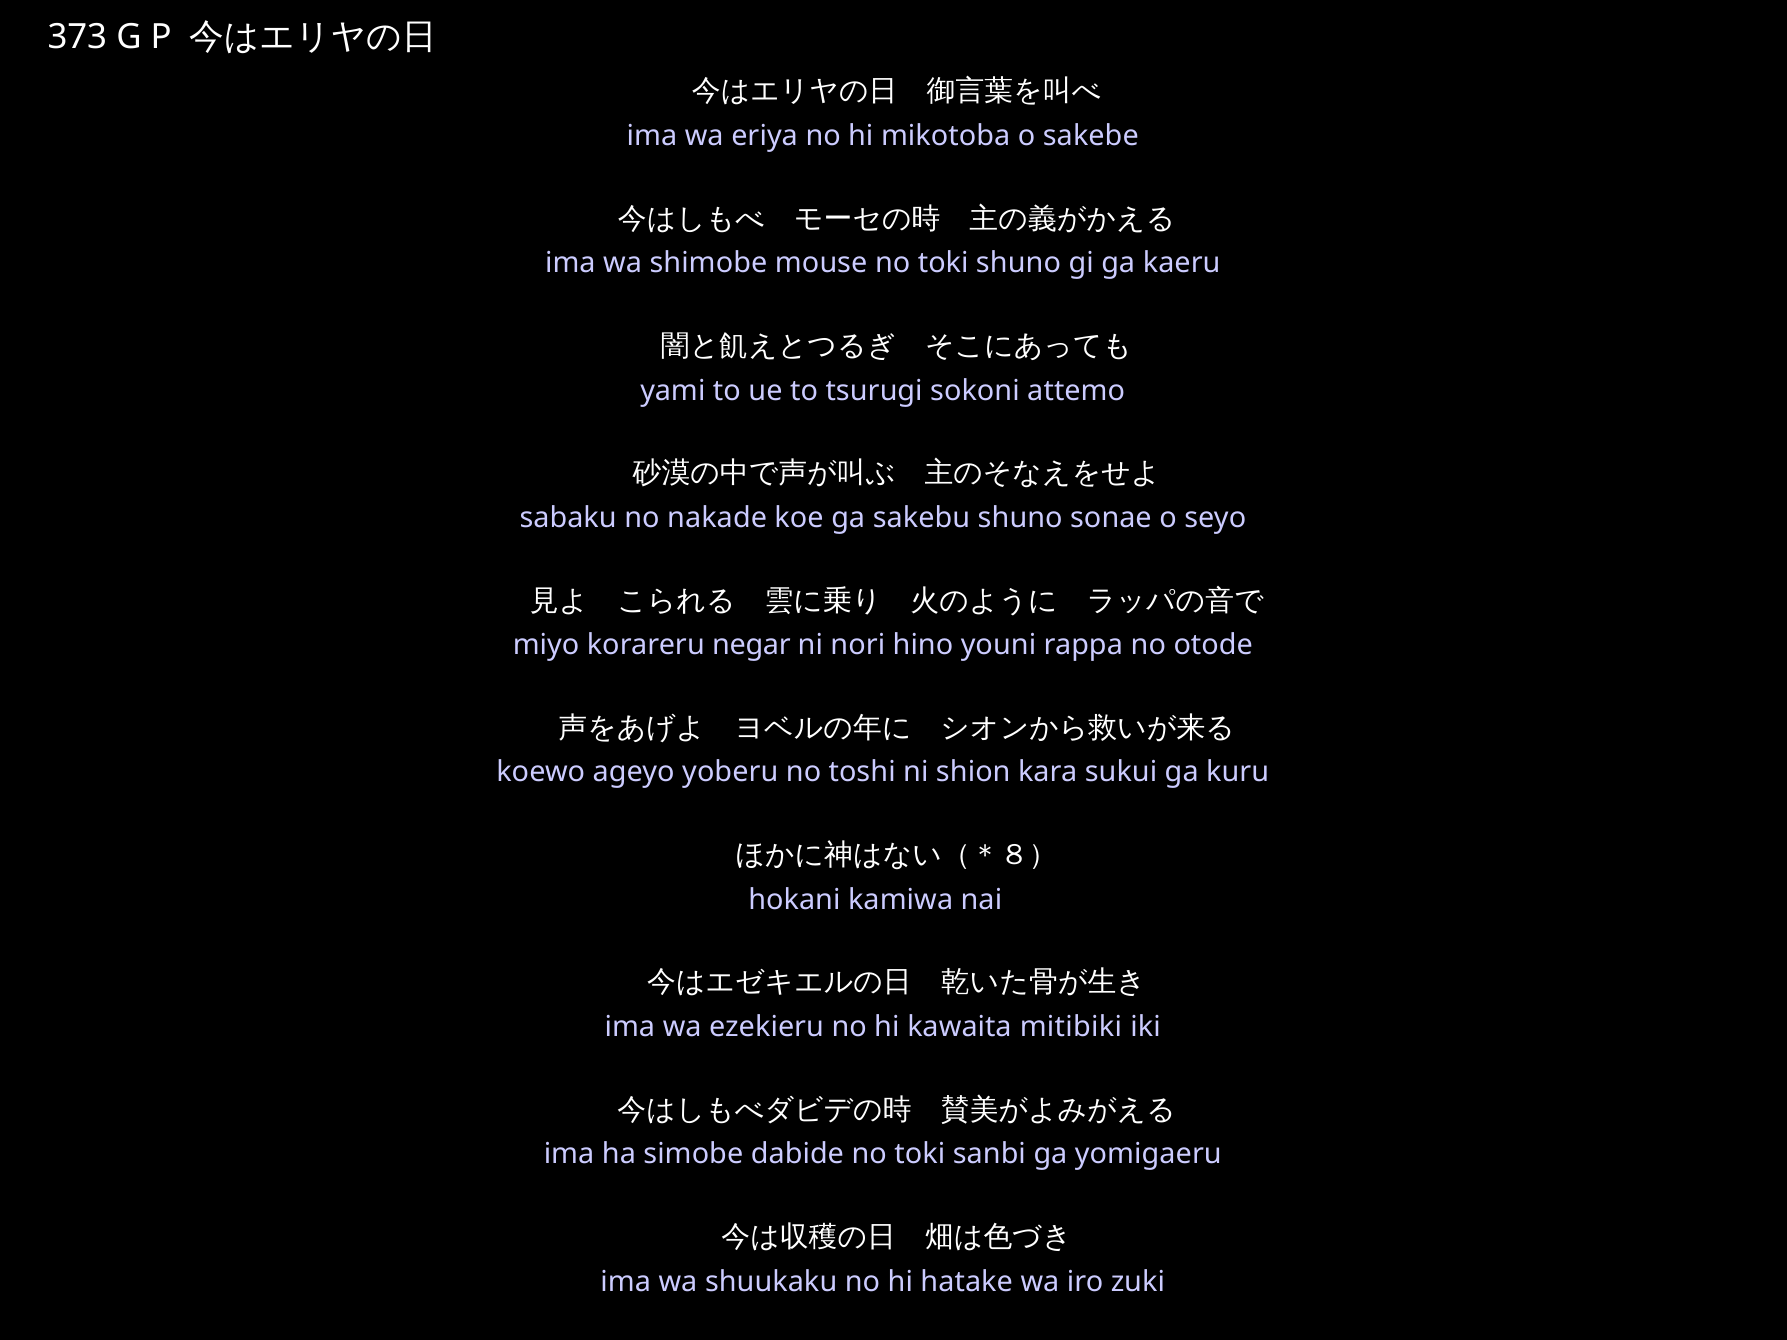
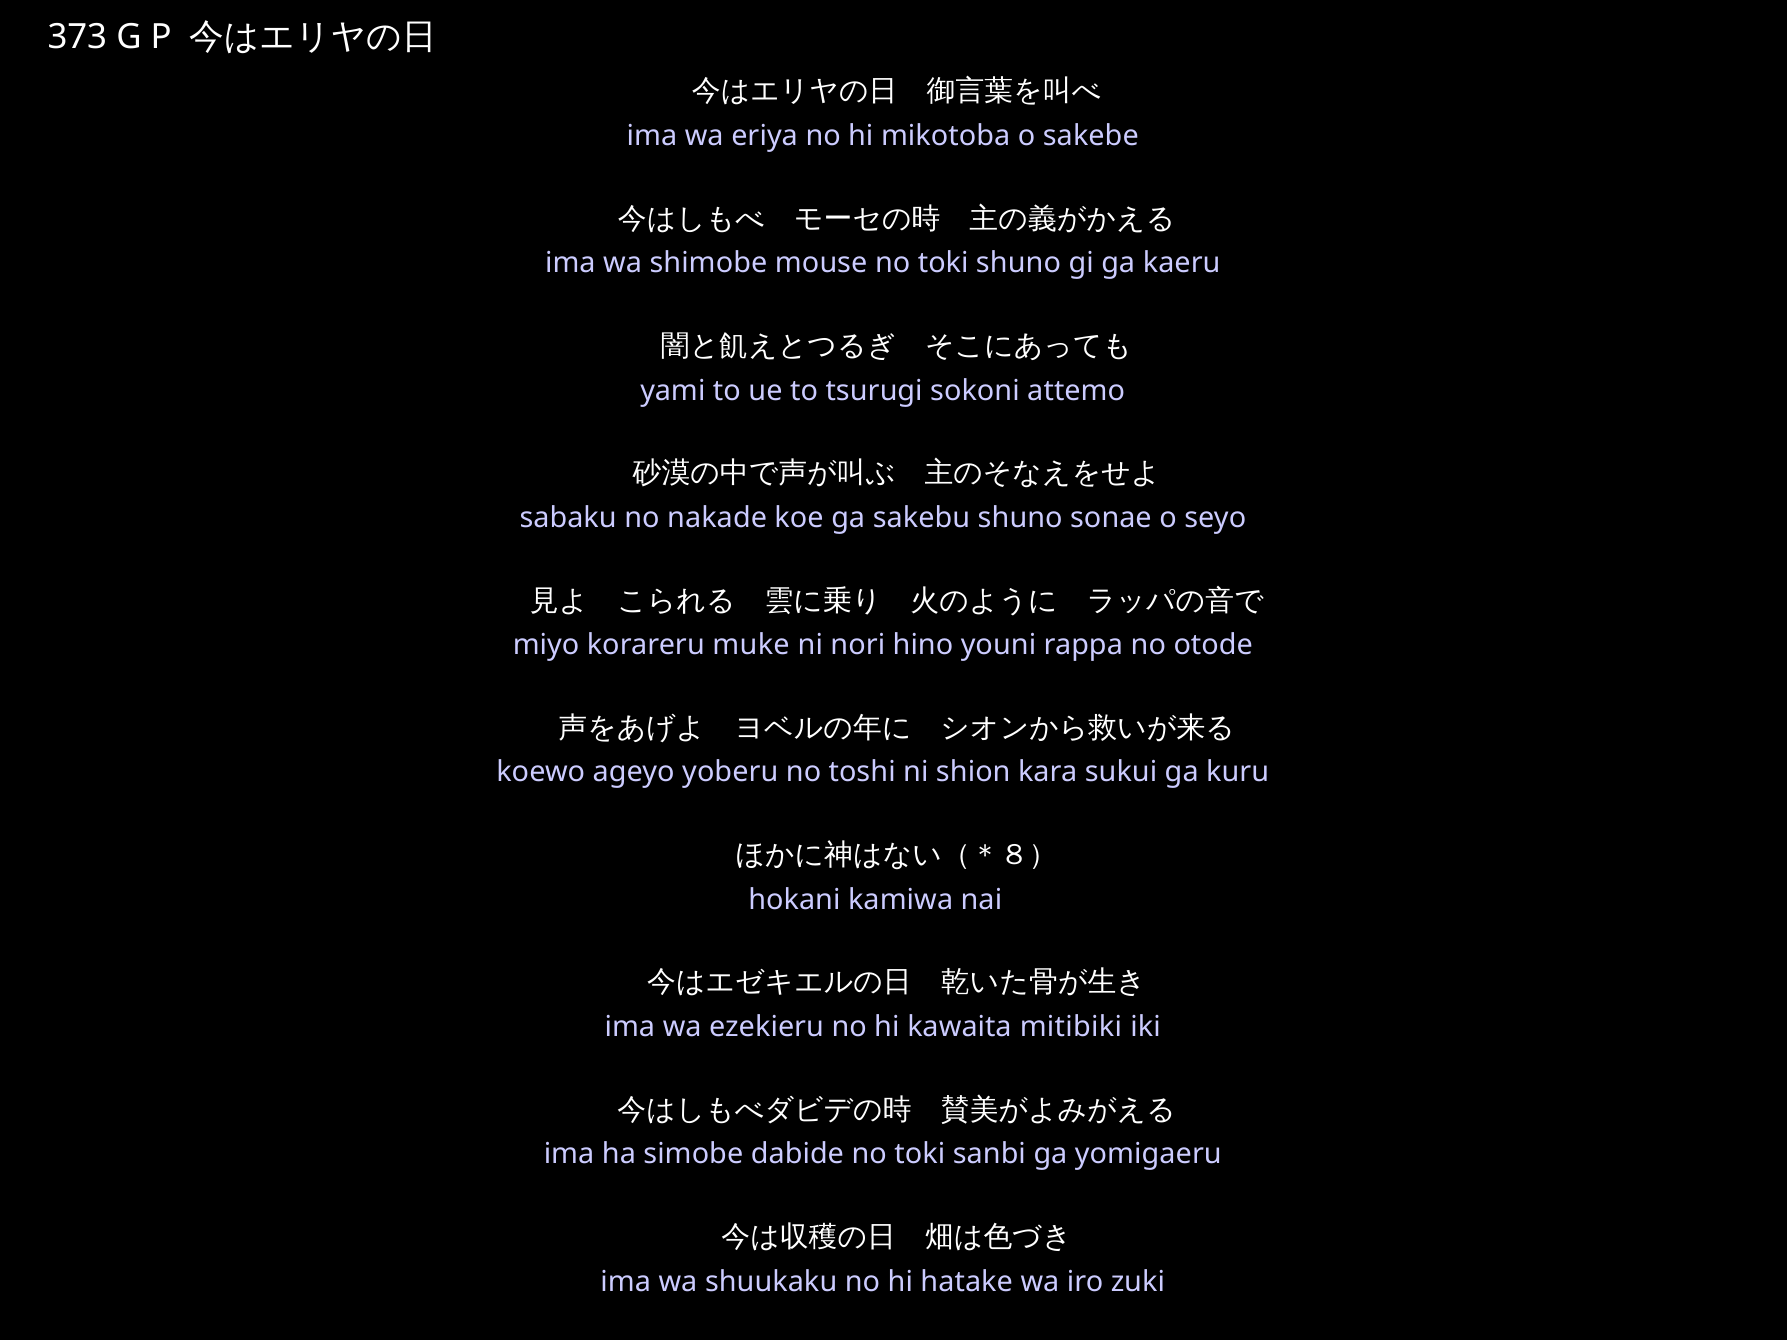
negar: negar -> muke
